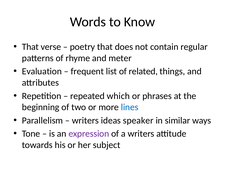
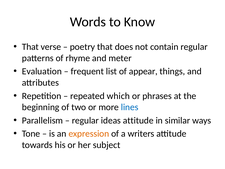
related: related -> appear
writers at (85, 120): writers -> regular
ideas speaker: speaker -> attitude
expression colour: purple -> orange
